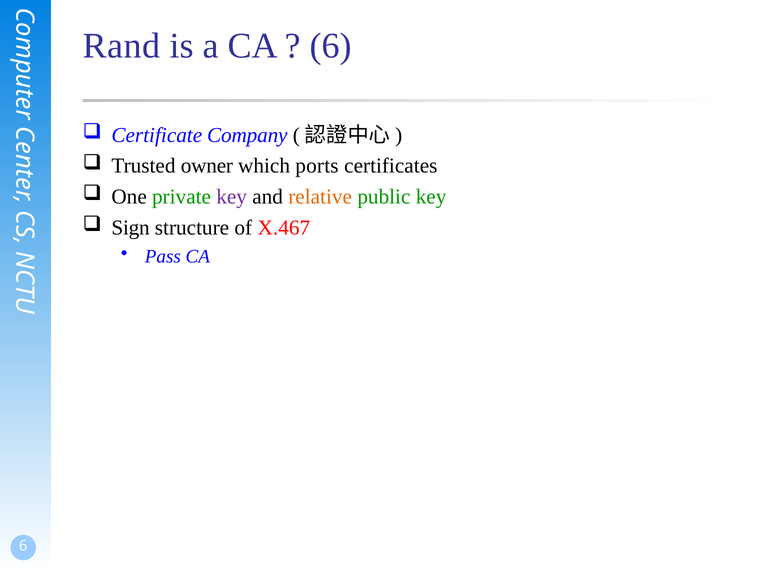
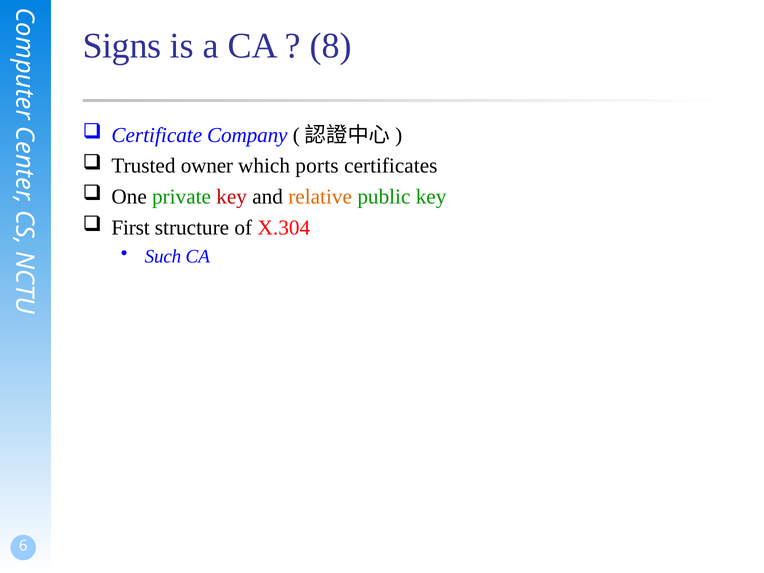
Rand: Rand -> Signs
6 at (331, 46): 6 -> 8
key at (232, 197) colour: purple -> red
Sign: Sign -> First
X.467: X.467 -> X.304
Pass: Pass -> Such
